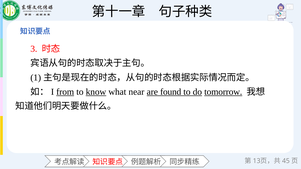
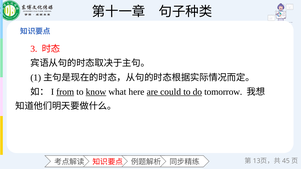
near: near -> here
found: found -> could
tomorrow underline: present -> none
